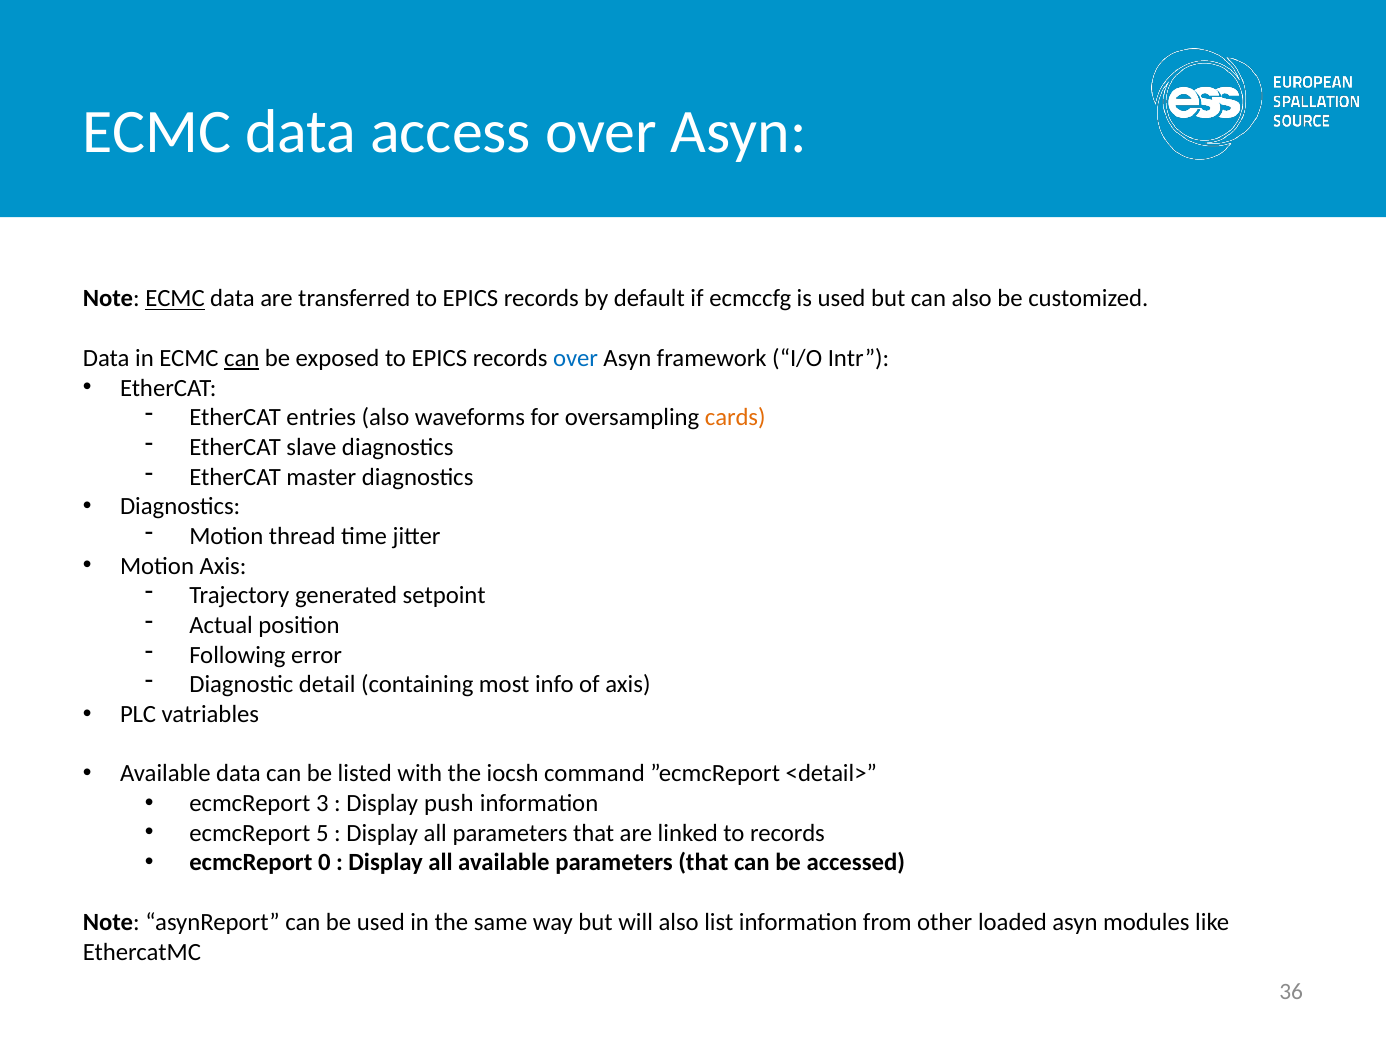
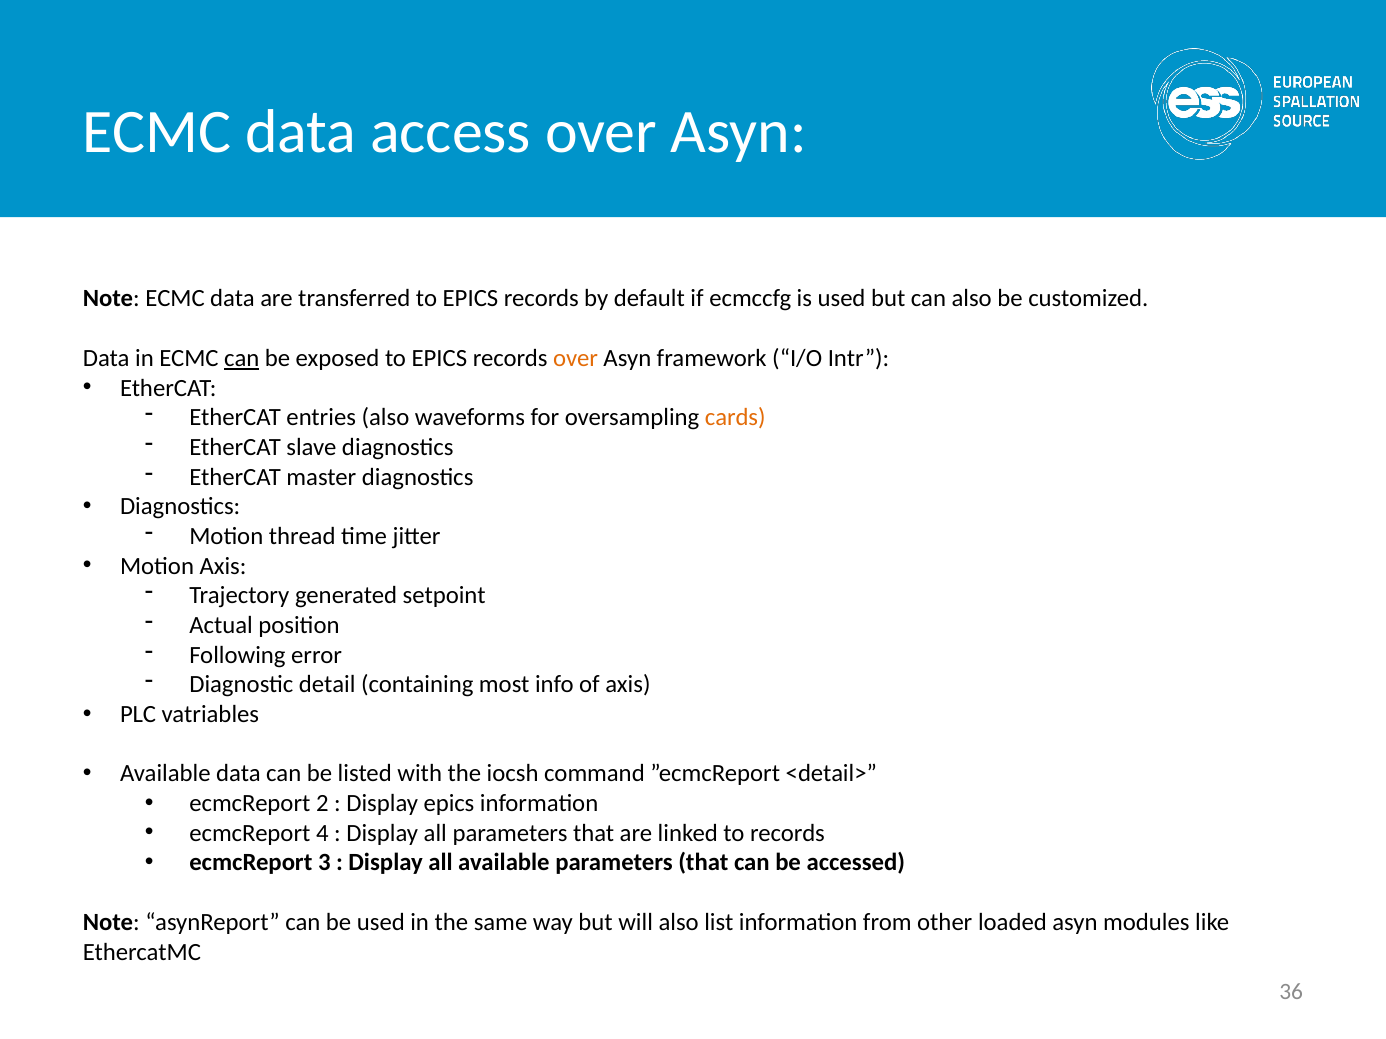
ECMC at (175, 299) underline: present -> none
over at (576, 358) colour: blue -> orange
3: 3 -> 2
Display push: push -> epics
5: 5 -> 4
0: 0 -> 3
